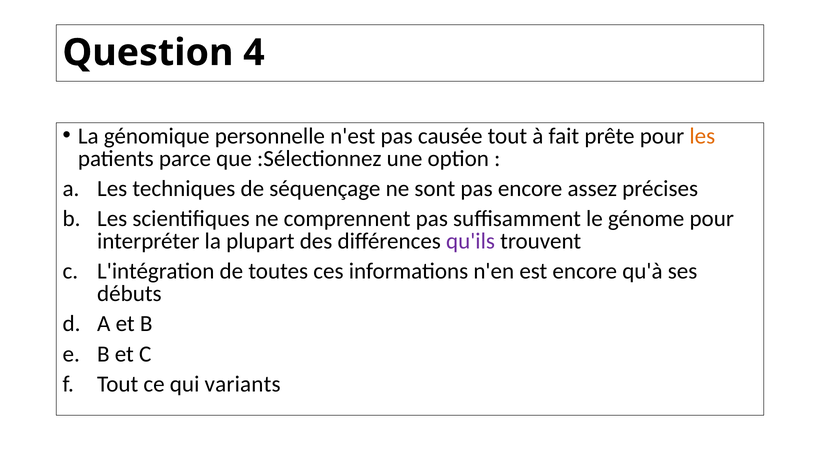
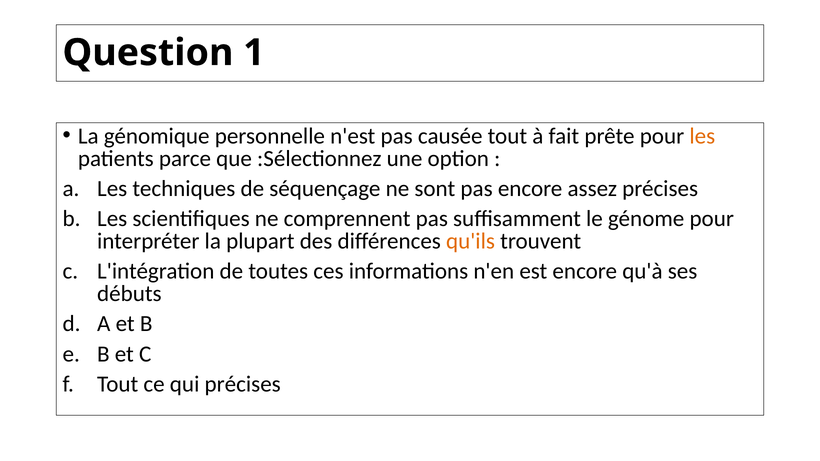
4: 4 -> 1
qu'ils colour: purple -> orange
qui variants: variants -> précises
